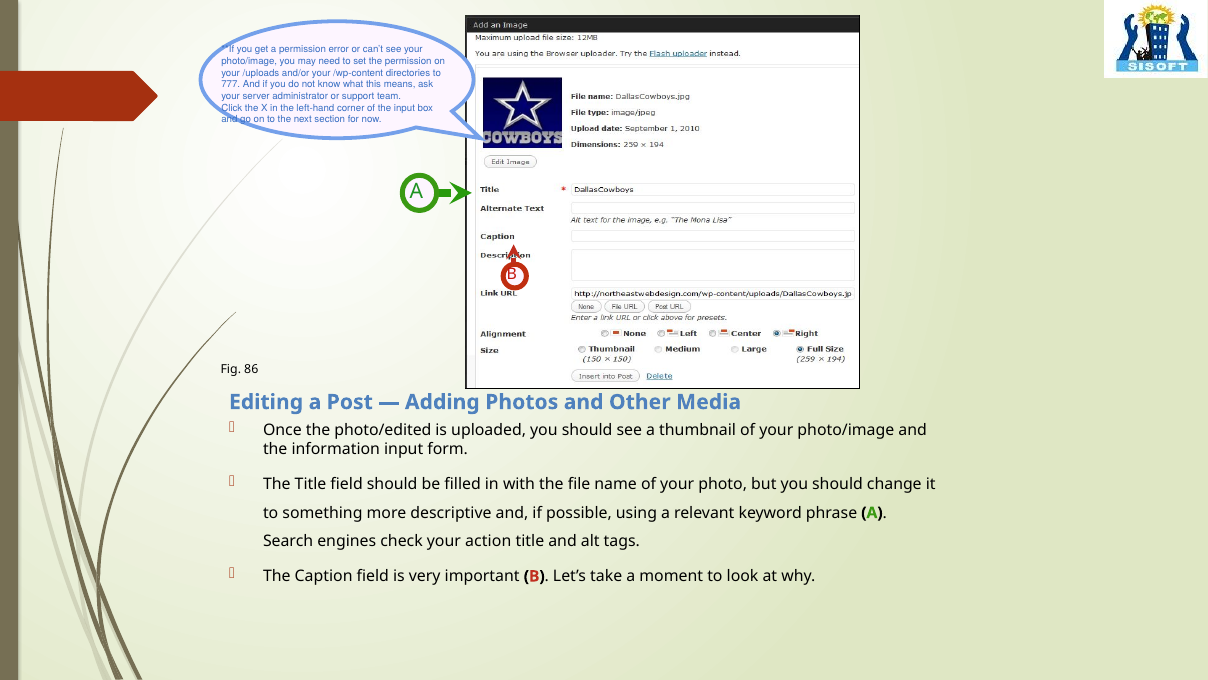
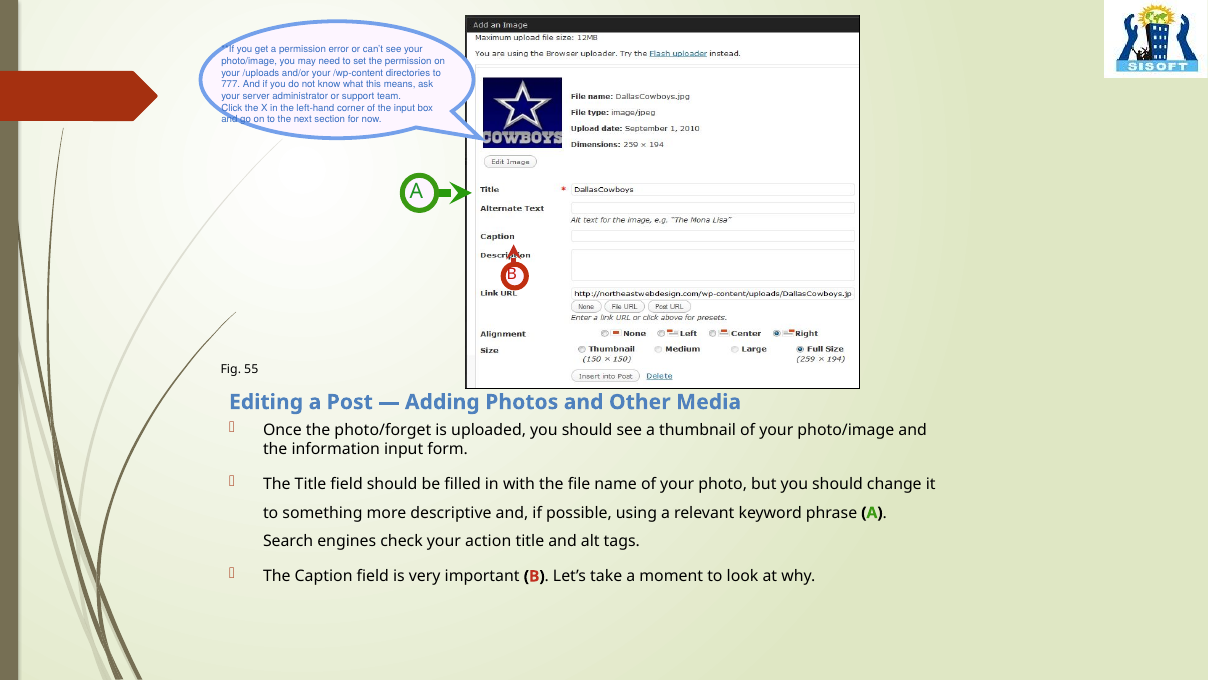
86: 86 -> 55
photo/edited: photo/edited -> photo/forget
